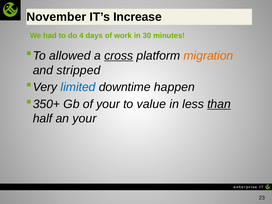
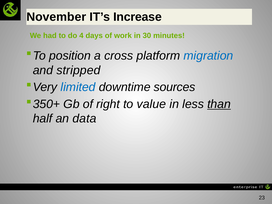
allowed: allowed -> position
cross underline: present -> none
migration colour: orange -> blue
happen: happen -> sources
of your: your -> right
an your: your -> data
